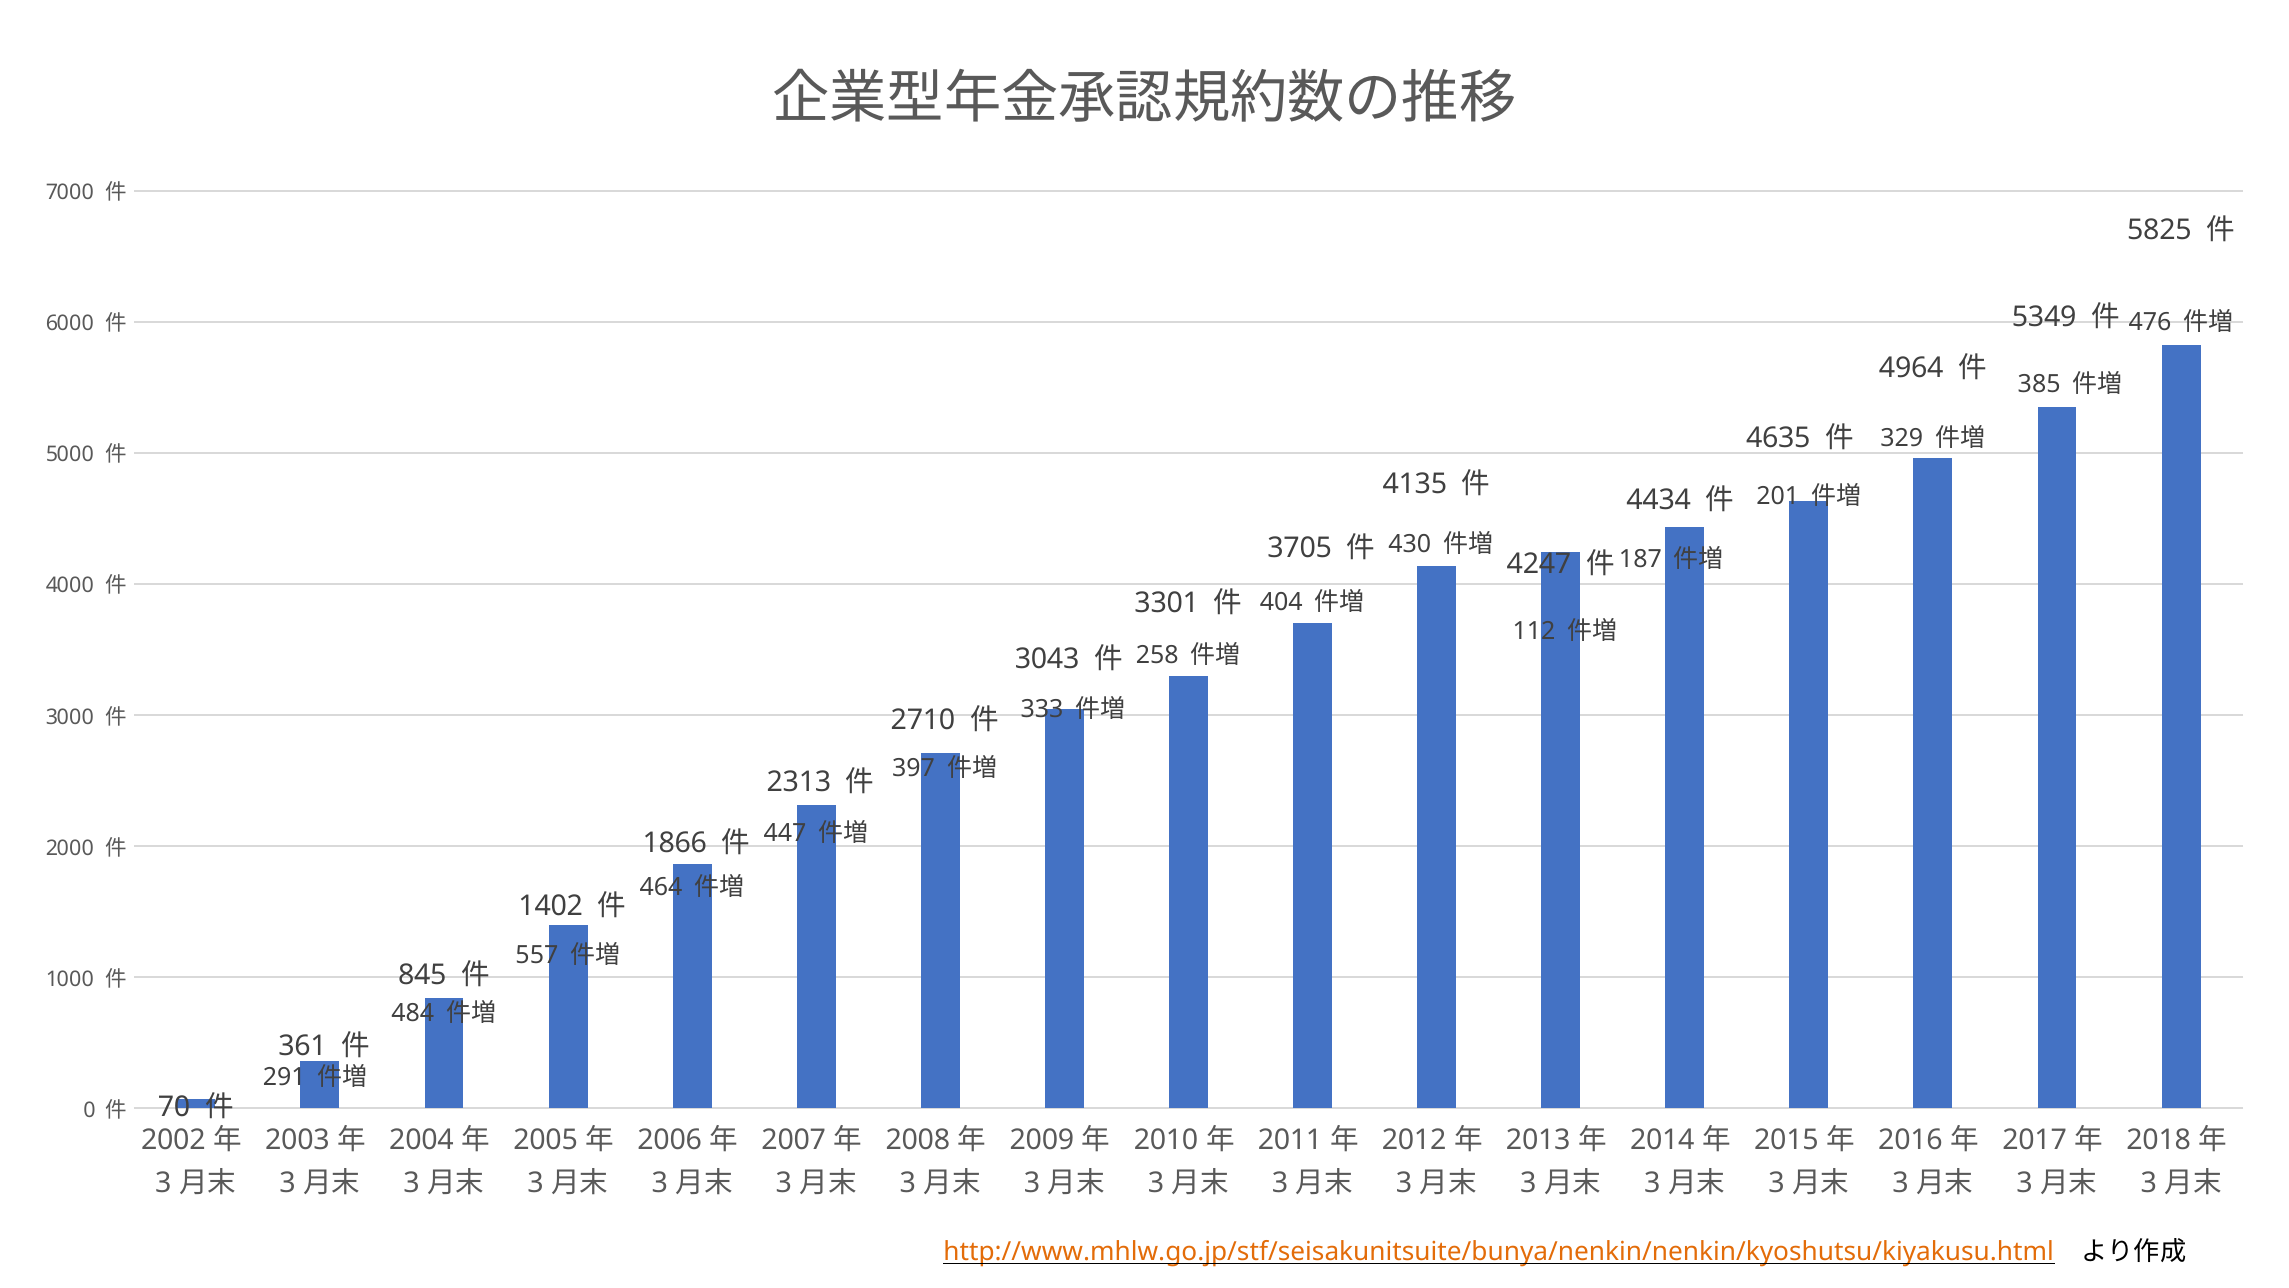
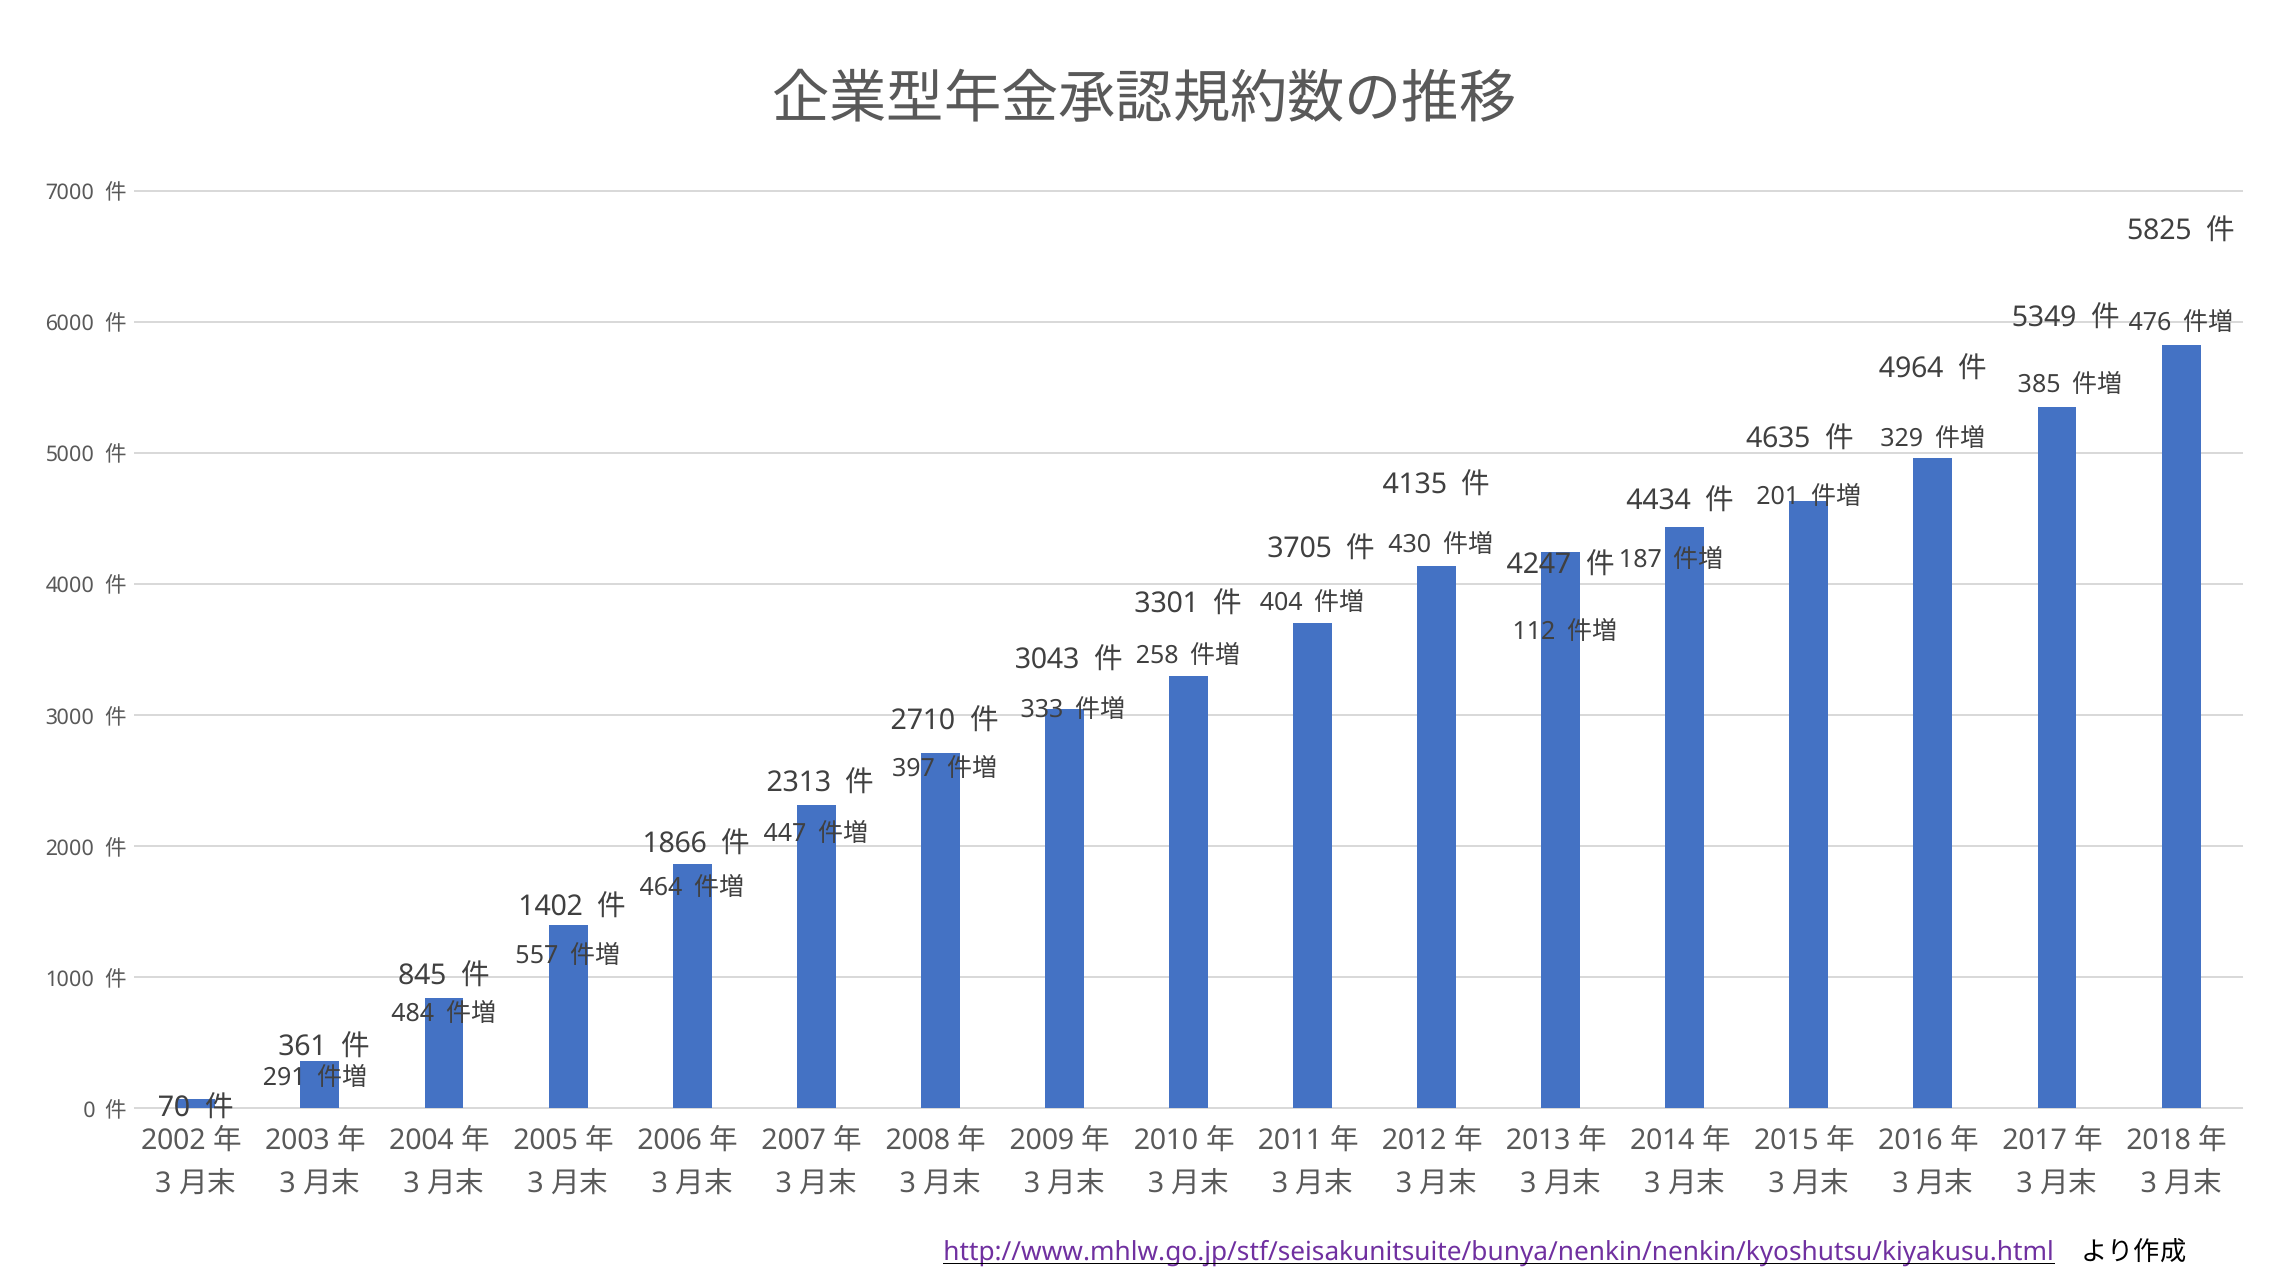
http://www.mhlw.go.jp/stf/seisakunitsuite/bunya/nenkin/nenkin/kyoshutsu/kiyakusu.html colour: orange -> purple
